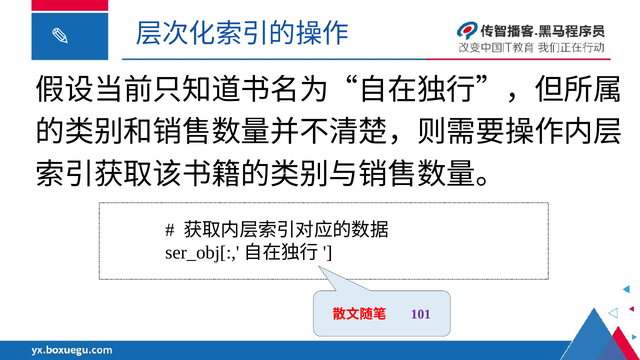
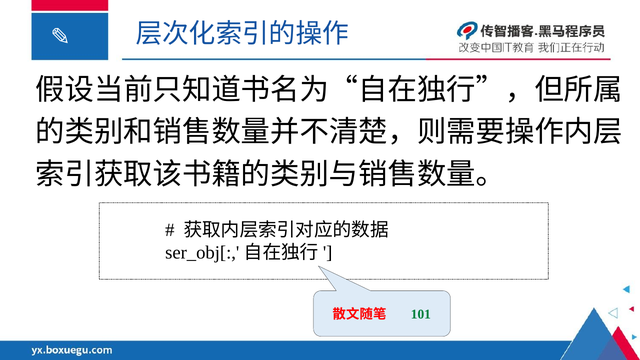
101 colour: purple -> green
